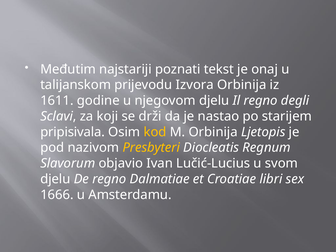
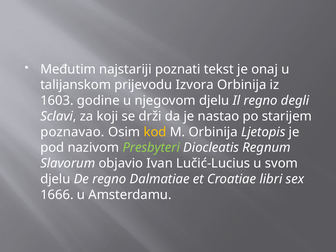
1611: 1611 -> 1603
pripisivala: pripisivala -> poznavao
Presbyteri colour: yellow -> light green
